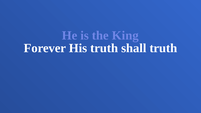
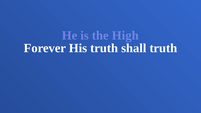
King: King -> High
